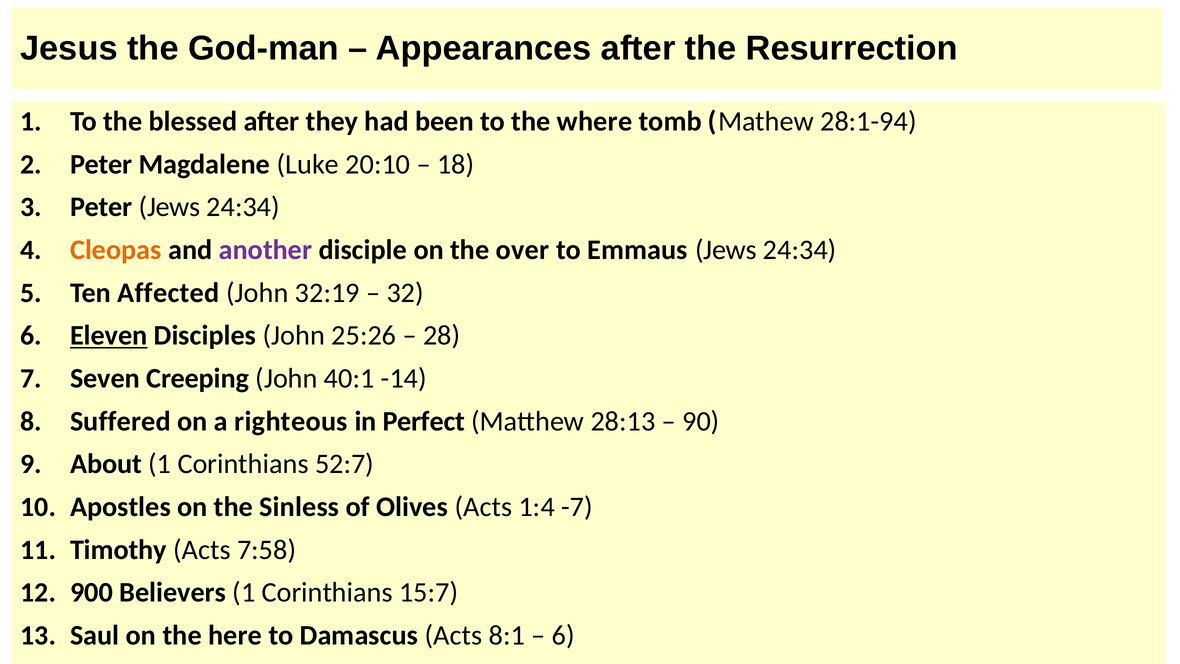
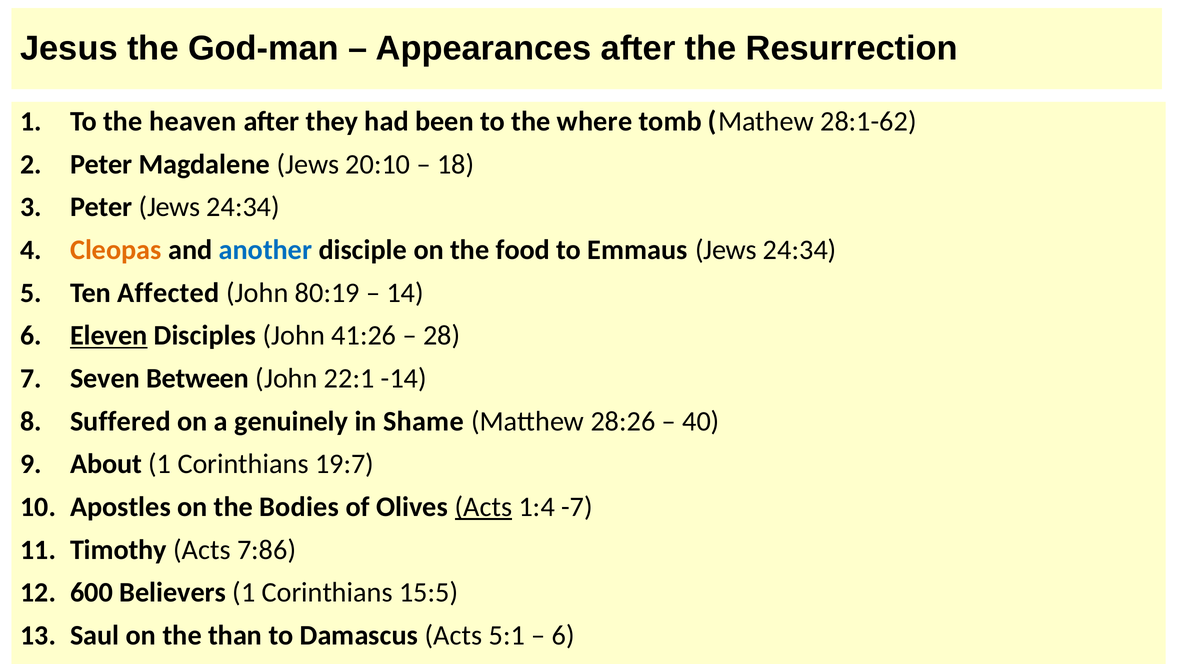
blessed: blessed -> heaven
28:1-94: 28:1-94 -> 28:1-62
Magdalene Luke: Luke -> Jews
another colour: purple -> blue
over: over -> food
32:19: 32:19 -> 80:19
32: 32 -> 14
25:26: 25:26 -> 41:26
Creeping: Creeping -> Between
40:1: 40:1 -> 22:1
righteous: righteous -> genuinely
Perfect: Perfect -> Shame
28:13: 28:13 -> 28:26
90: 90 -> 40
52:7: 52:7 -> 19:7
Sinless: Sinless -> Bodies
Acts at (484, 507) underline: none -> present
7:58: 7:58 -> 7:86
900: 900 -> 600
15:7: 15:7 -> 15:5
here: here -> than
8:1: 8:1 -> 5:1
